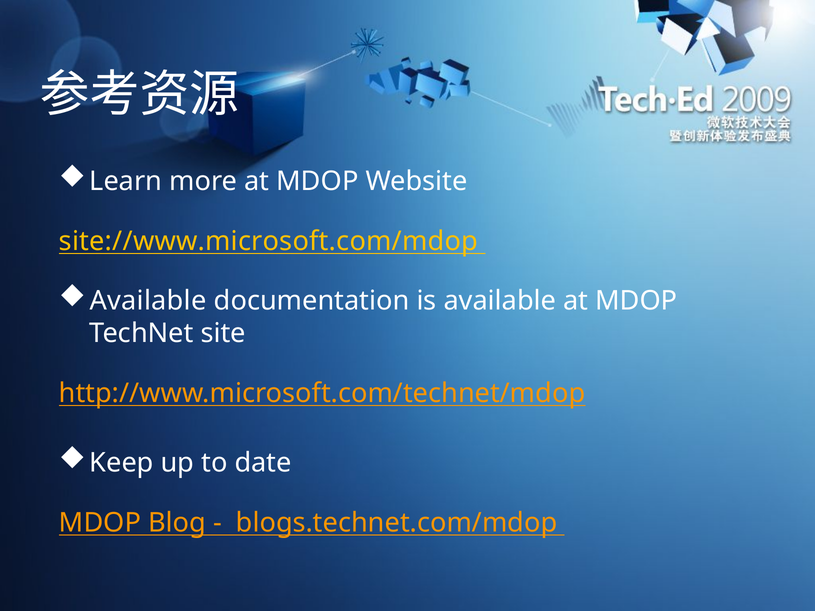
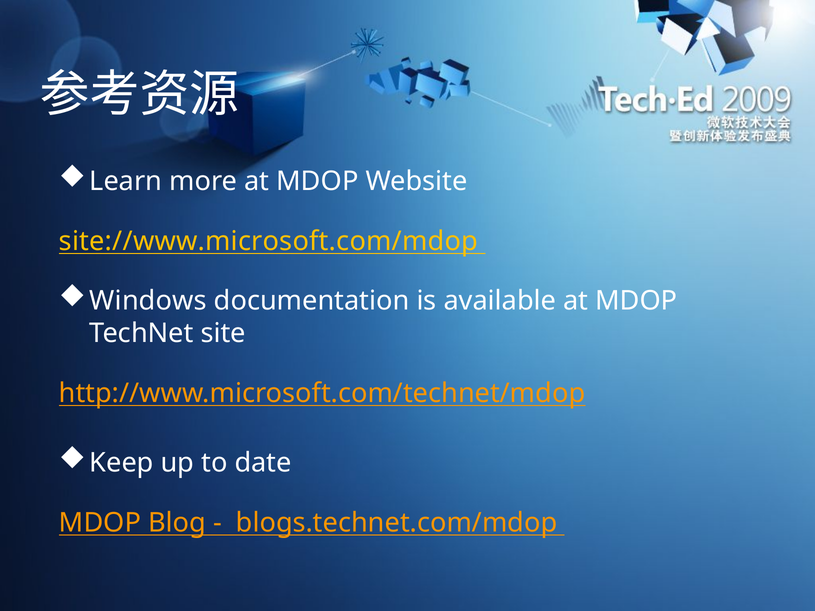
Available at (148, 301): Available -> Windows
